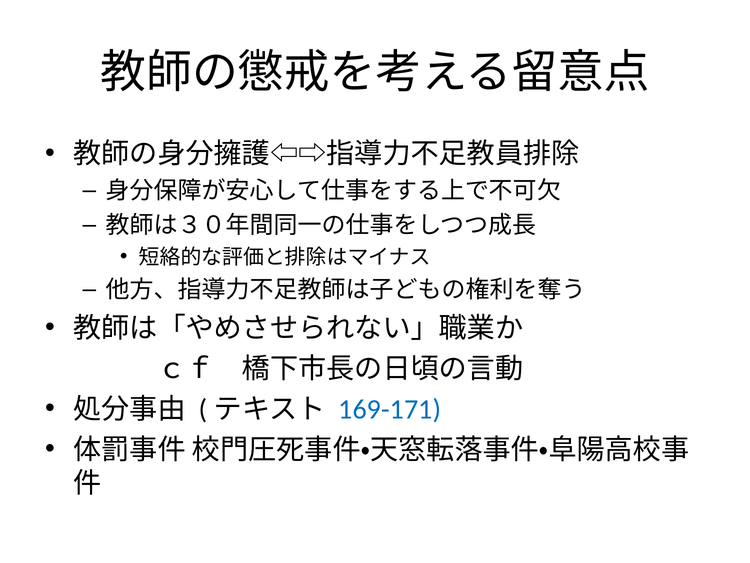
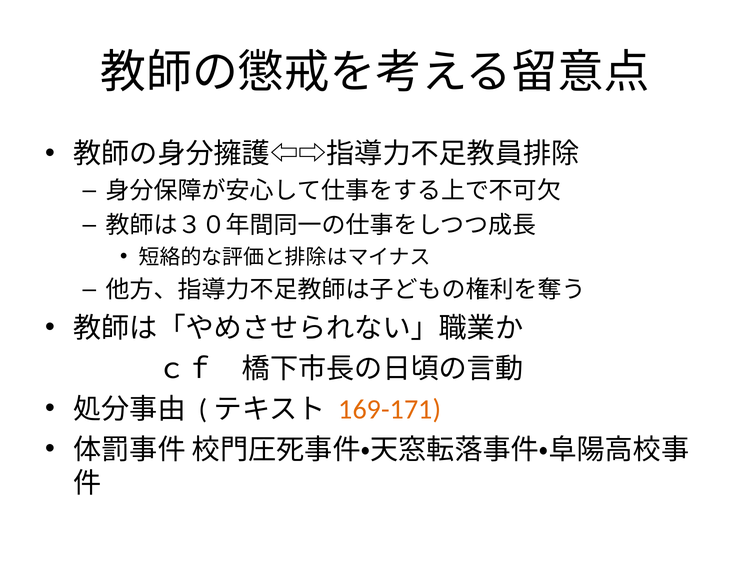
169-171 colour: blue -> orange
